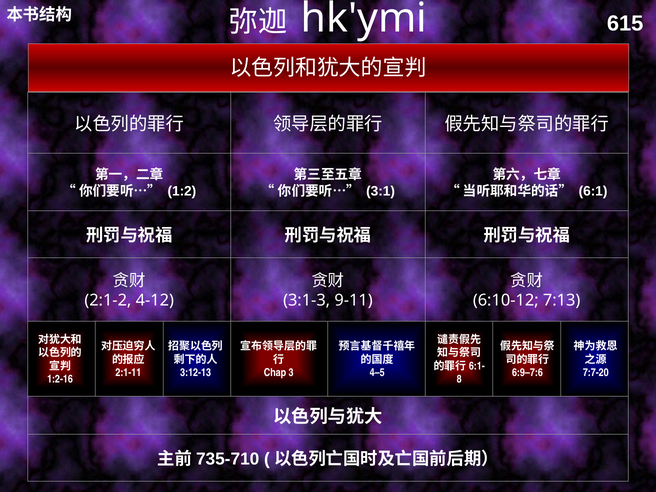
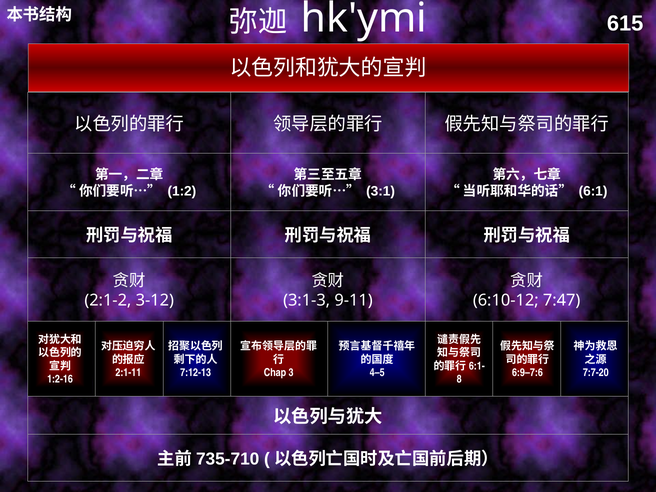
4-12: 4-12 -> 3-12
7:13: 7:13 -> 7:47
3:12-13: 3:12-13 -> 7:12-13
